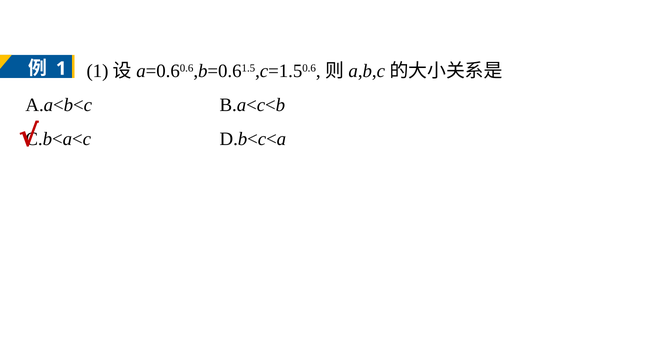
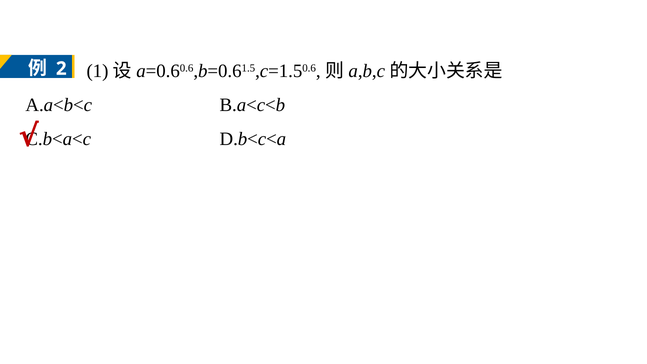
1 at (61, 69): 1 -> 2
